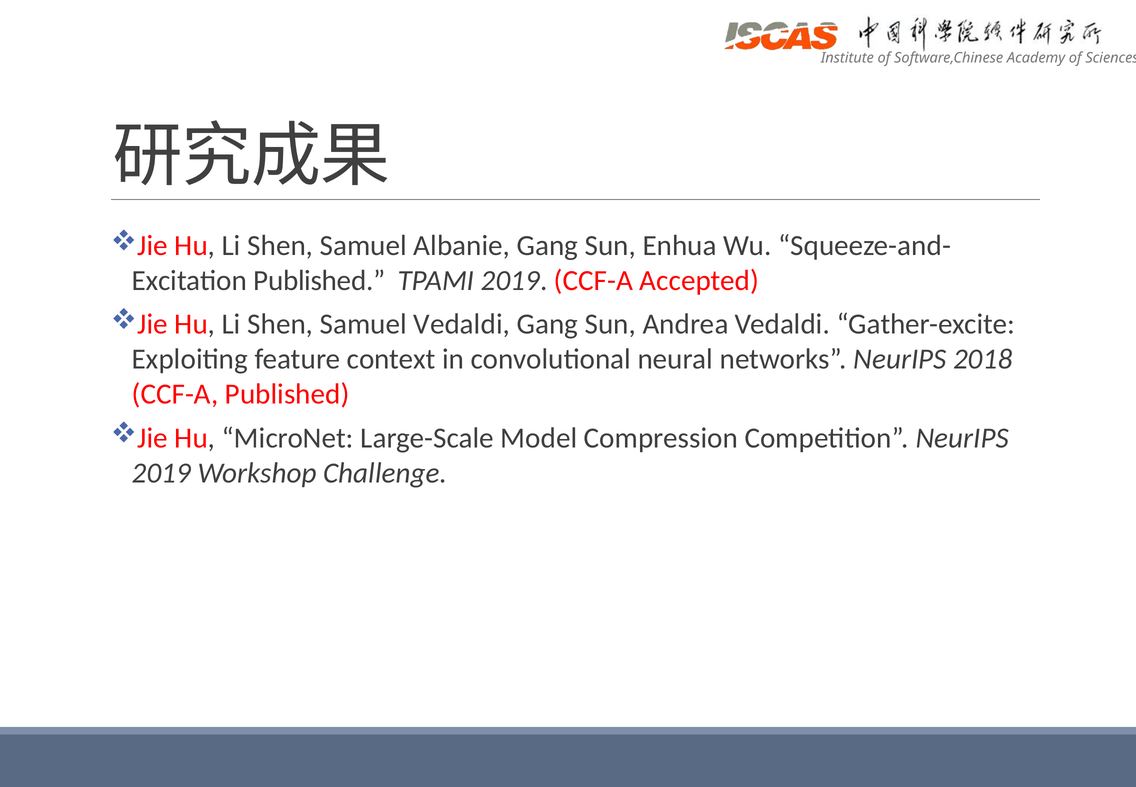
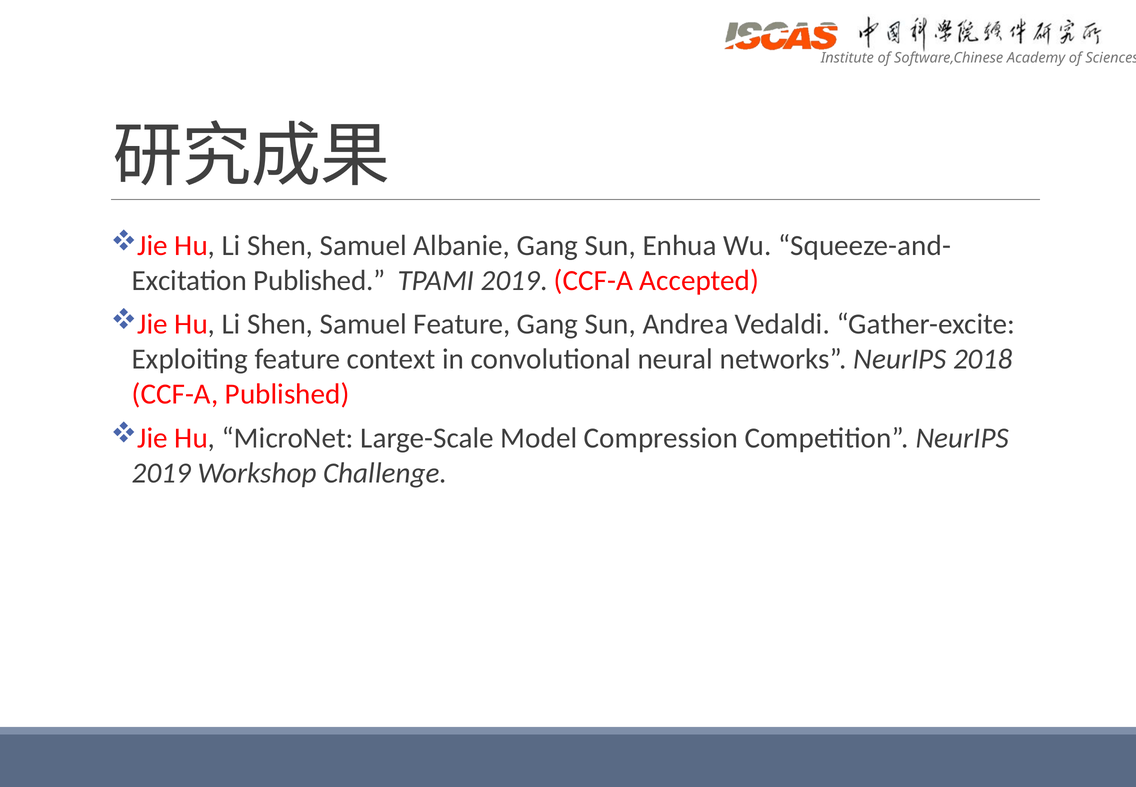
Samuel Vedaldi: Vedaldi -> Feature
